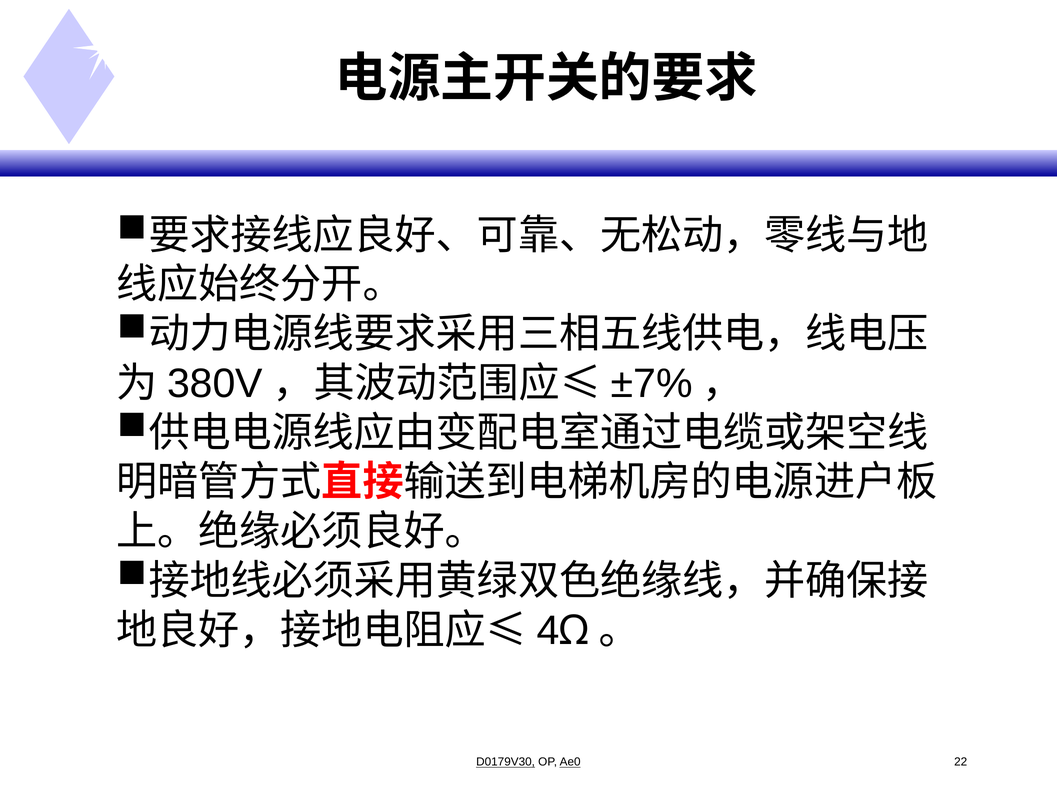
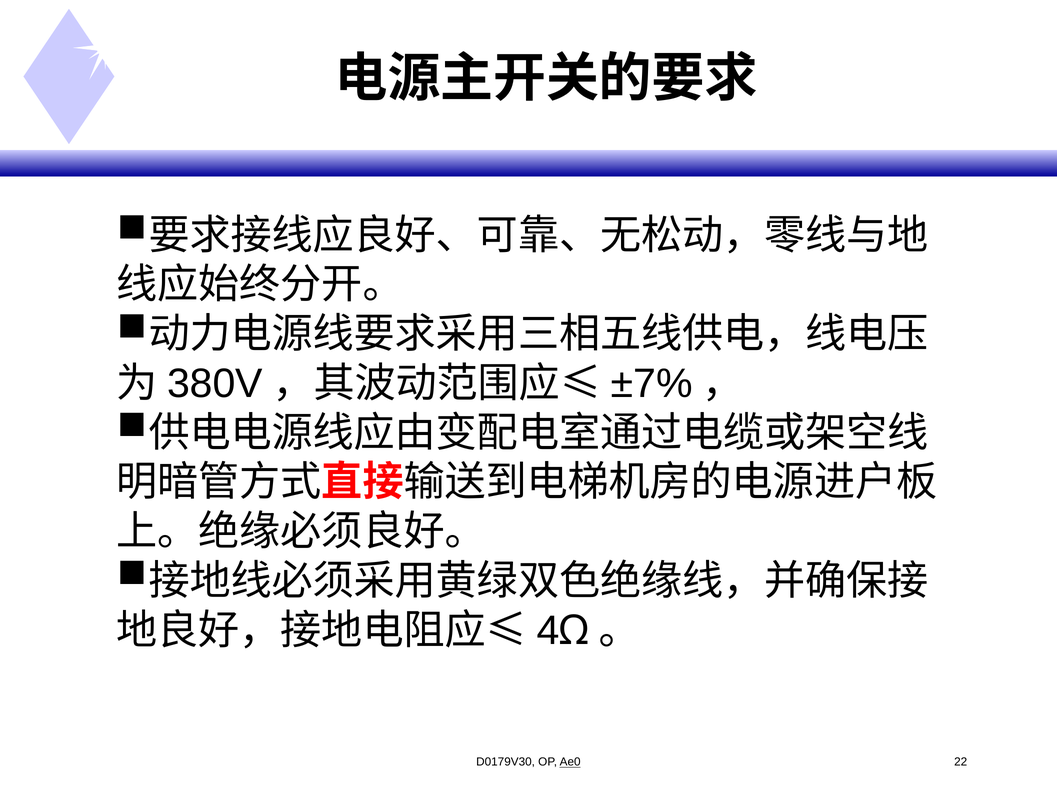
D0179V30 underline: present -> none
